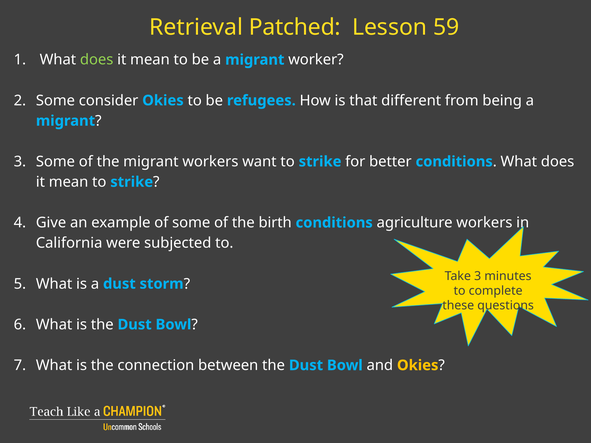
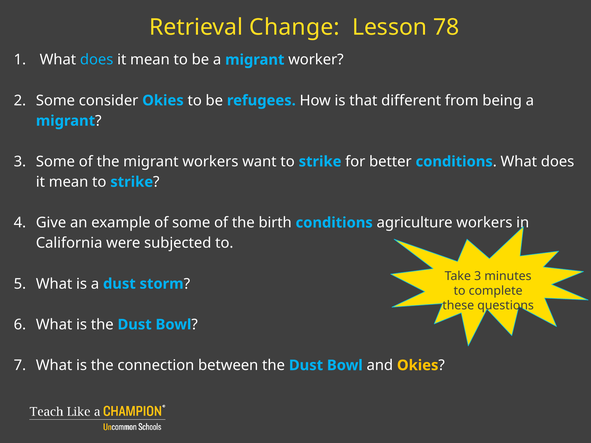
Patched: Patched -> Change
59: 59 -> 78
does at (97, 60) colour: light green -> light blue
